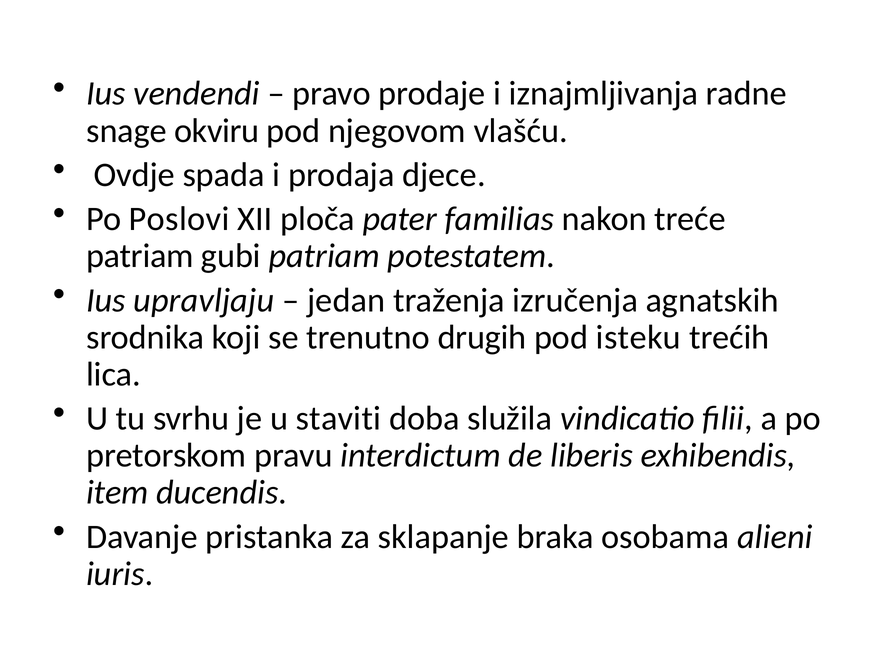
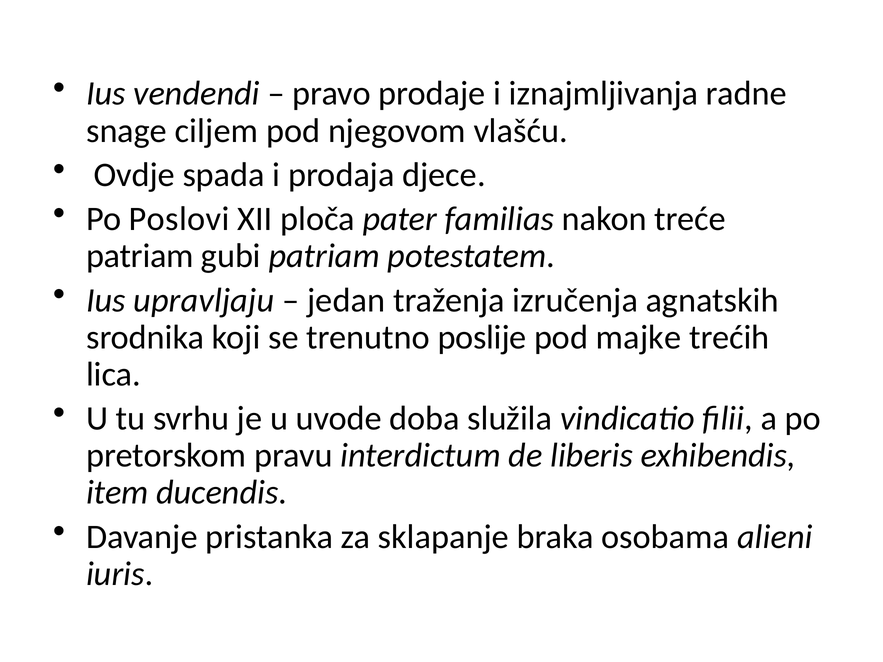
okviru: okviru -> ciljem
drugih: drugih -> poslije
isteku: isteku -> majke
staviti: staviti -> uvode
